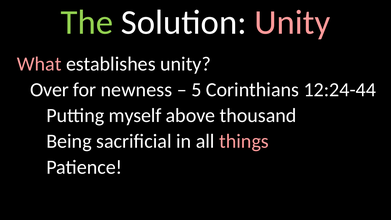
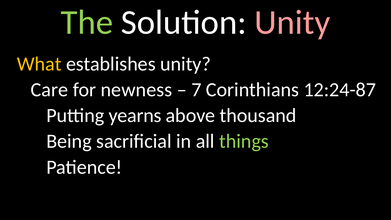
What colour: pink -> yellow
Over: Over -> Care
5: 5 -> 7
12:24-44: 12:24-44 -> 12:24-87
myself: myself -> yearns
things colour: pink -> light green
